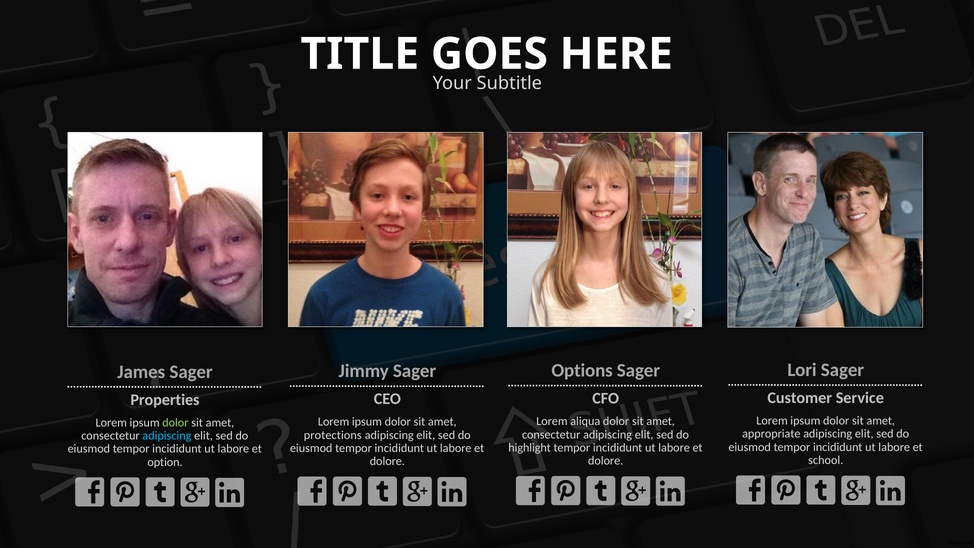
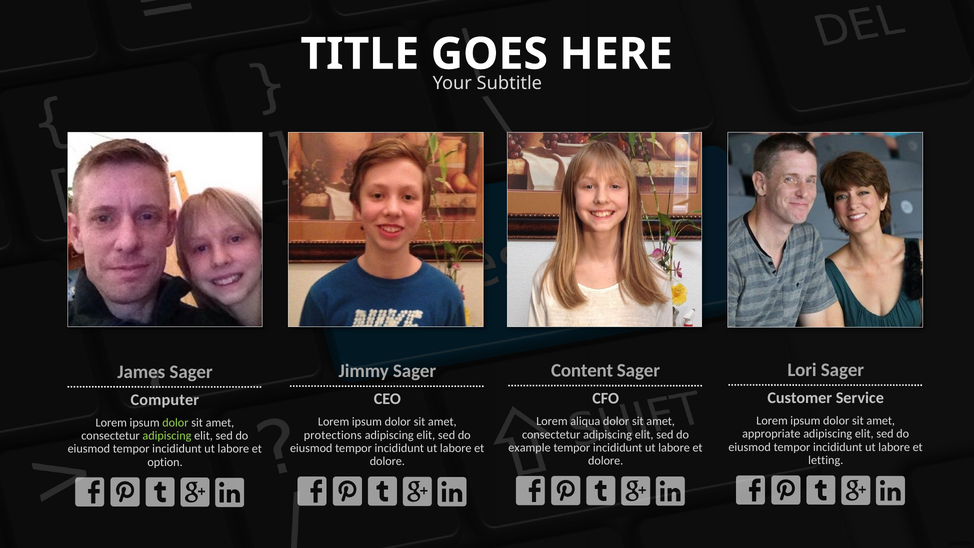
Options: Options -> Content
Properties: Properties -> Computer
adipiscing at (167, 436) colour: light blue -> light green
highlight: highlight -> example
school: school -> letting
